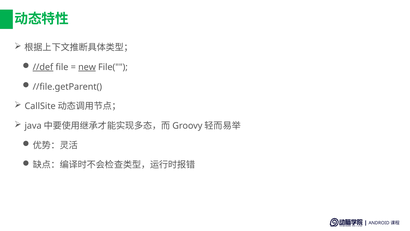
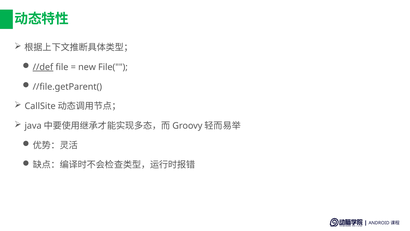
new underline: present -> none
